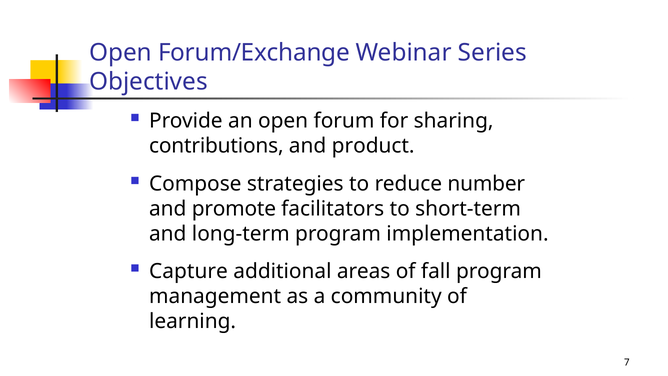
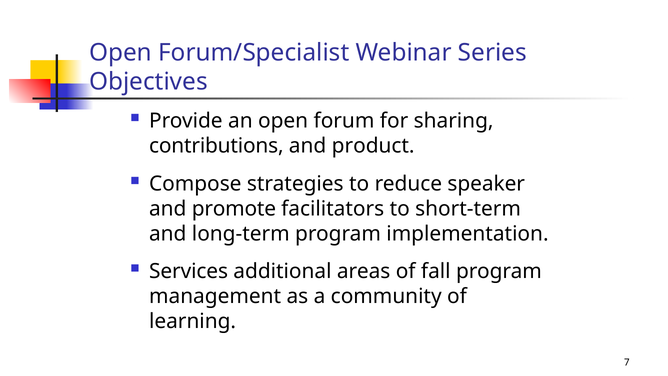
Forum/Exchange: Forum/Exchange -> Forum/Specialist
number: number -> speaker
Capture: Capture -> Services
